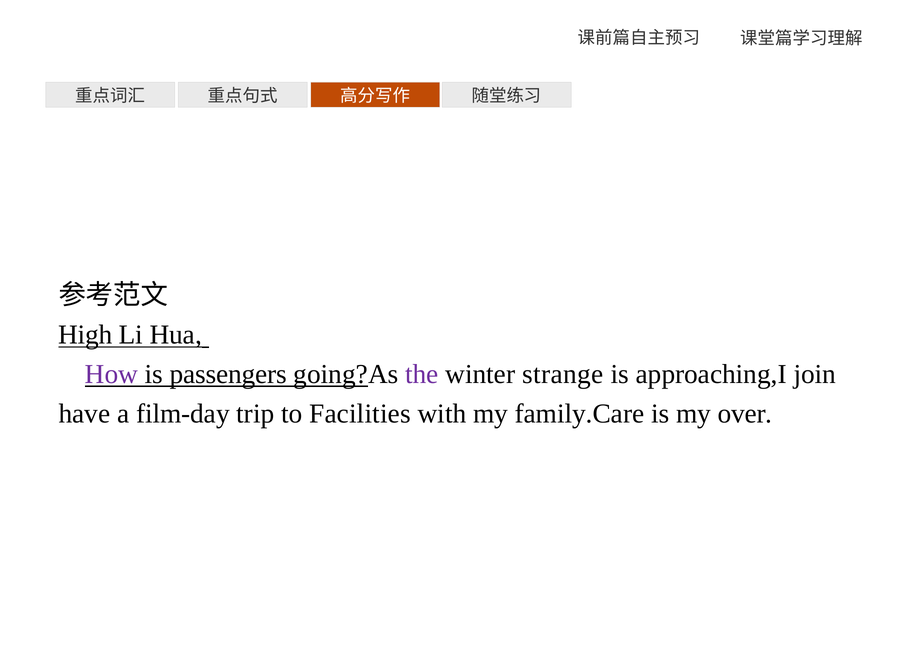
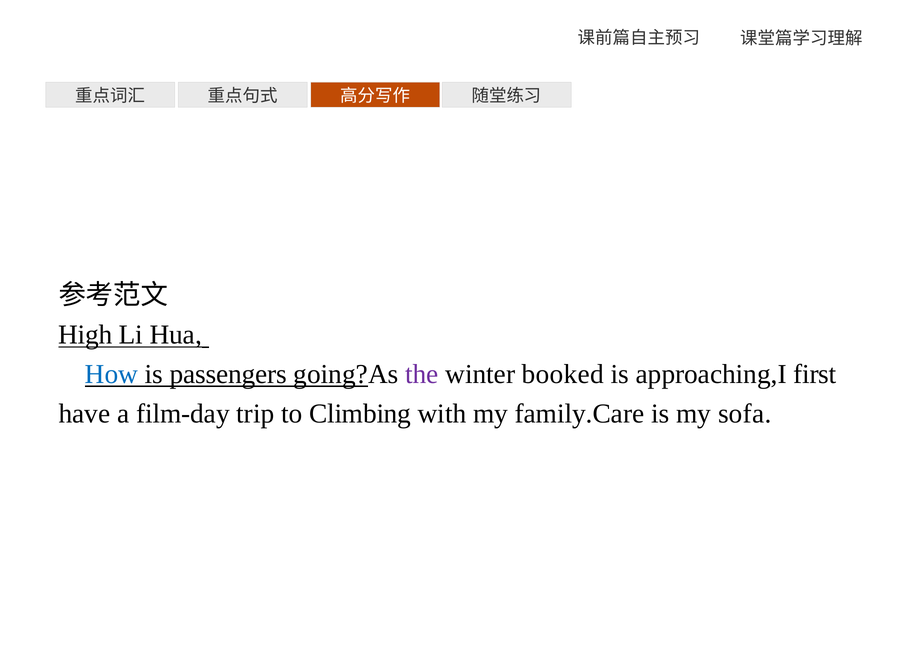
How colour: purple -> blue
strange: strange -> booked
join: join -> first
Facilities: Facilities -> Climbing
over: over -> sofa
